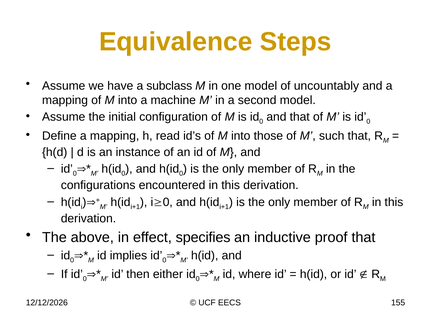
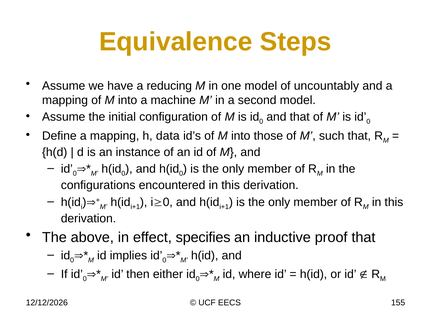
subclass: subclass -> reducing
read: read -> data
